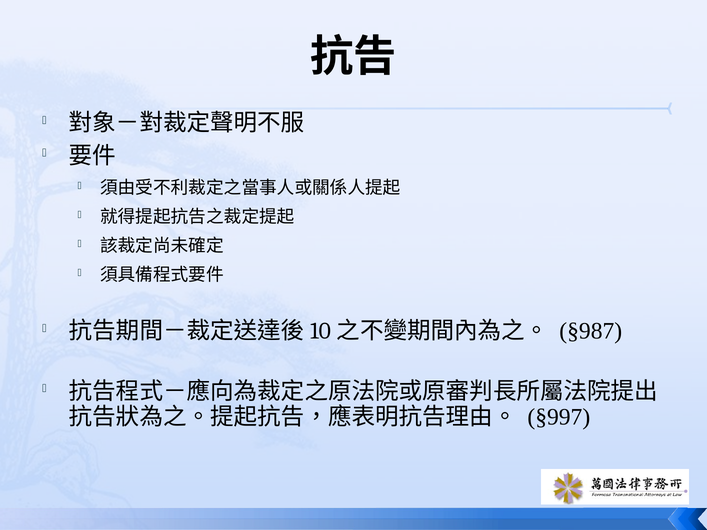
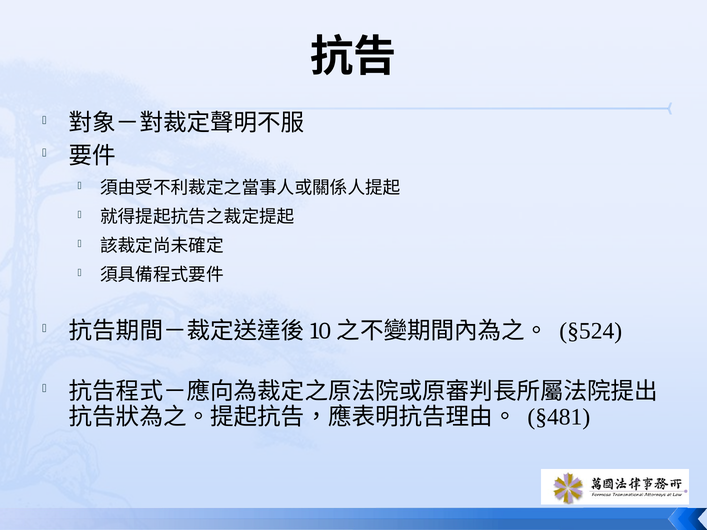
§987: §987 -> §524
§997: §997 -> §481
